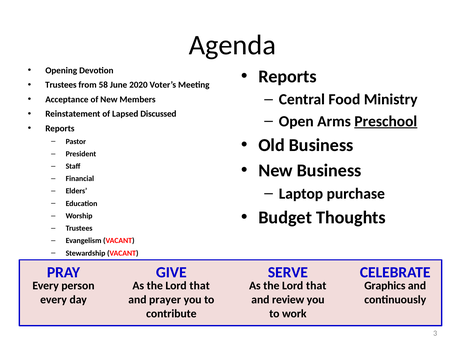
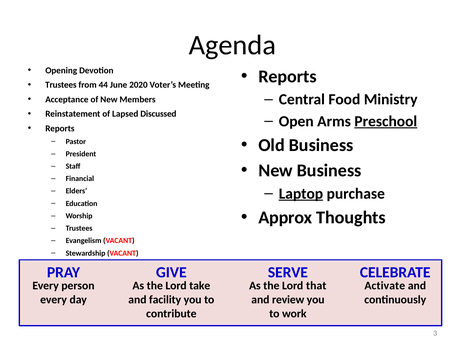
58: 58 -> 44
Laptop underline: none -> present
Budget: Budget -> Approx
that at (200, 286): that -> take
Graphics: Graphics -> Activate
prayer: prayer -> facility
